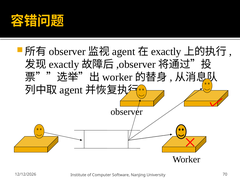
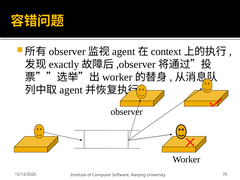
exactly at (166, 52): exactly -> context
